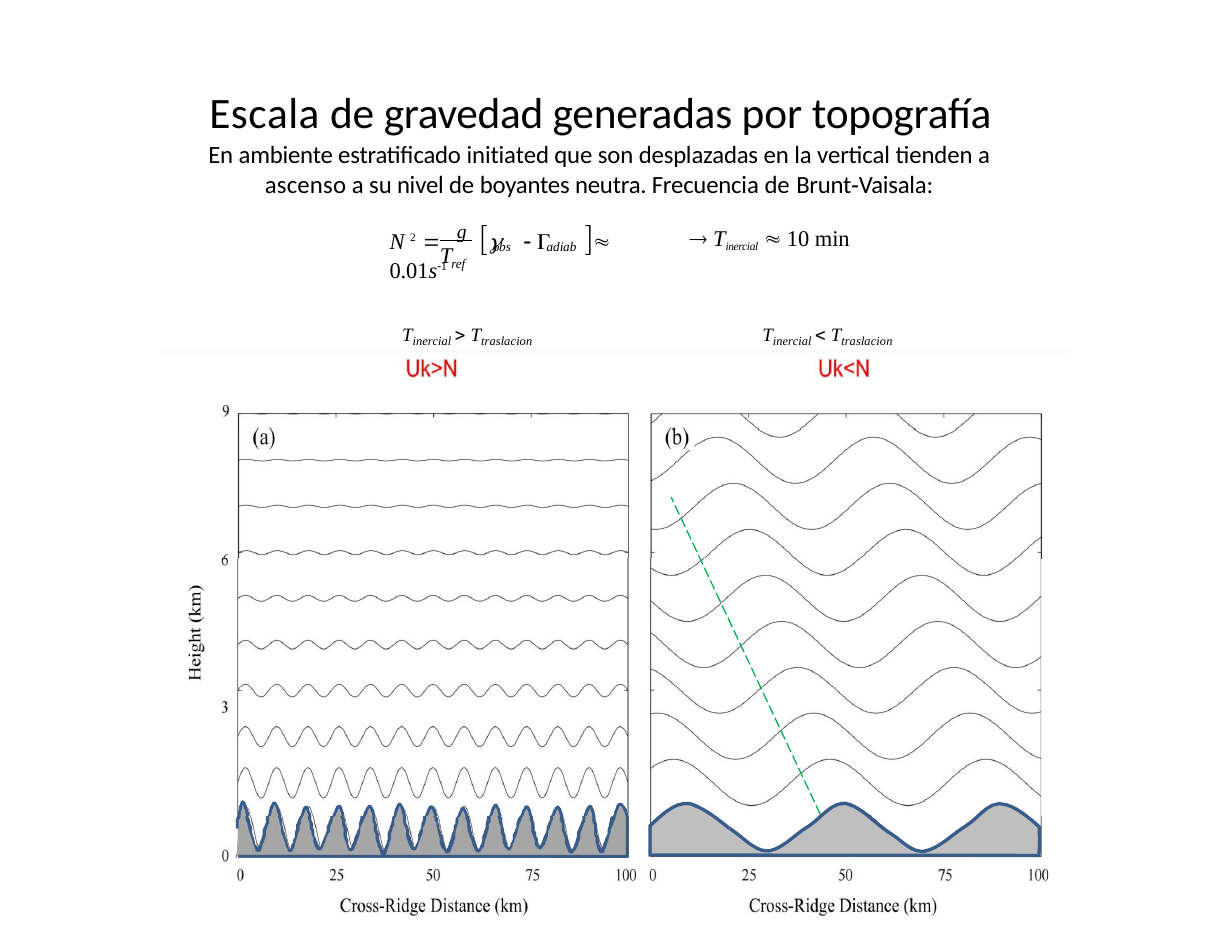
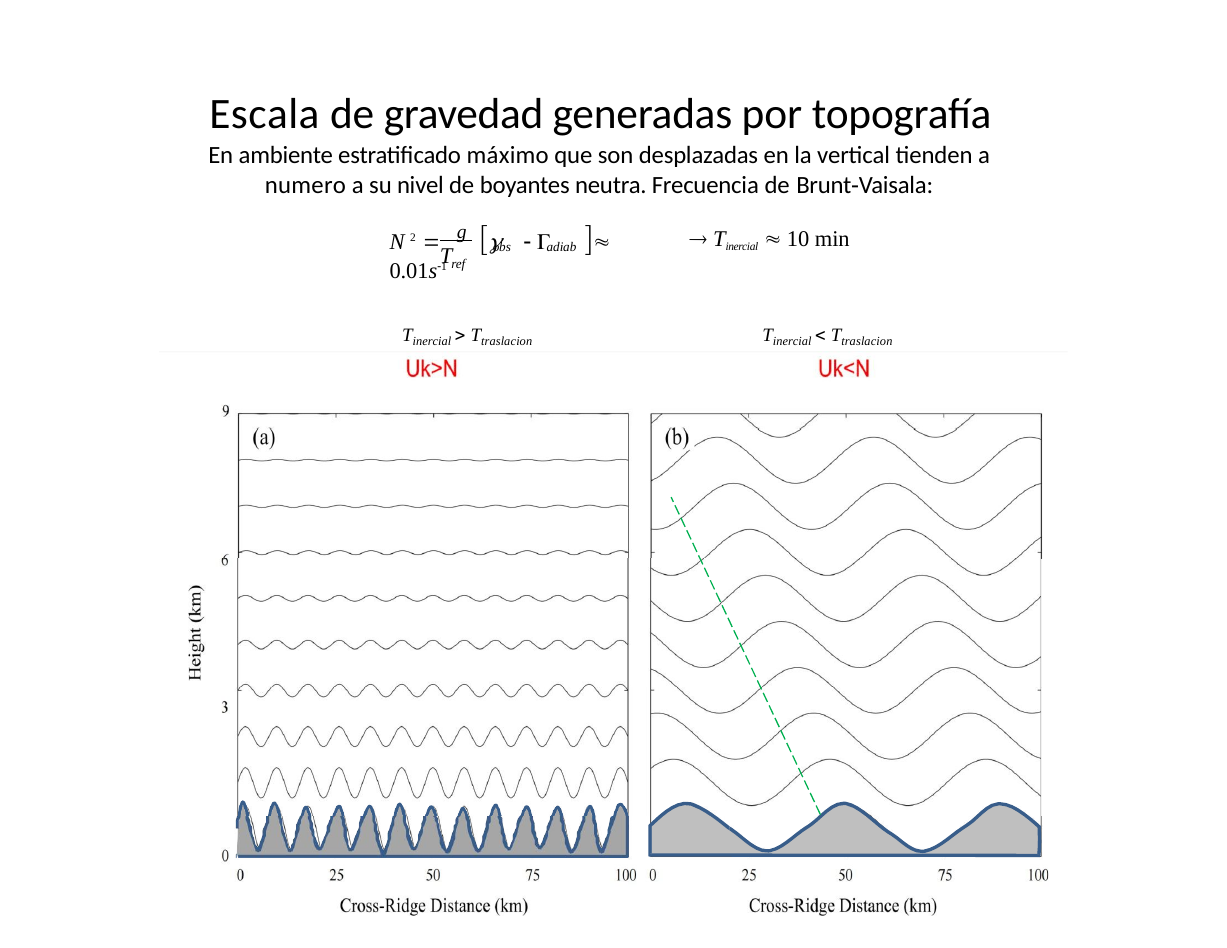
initiated: initiated -> máximo
ascenso: ascenso -> numero
